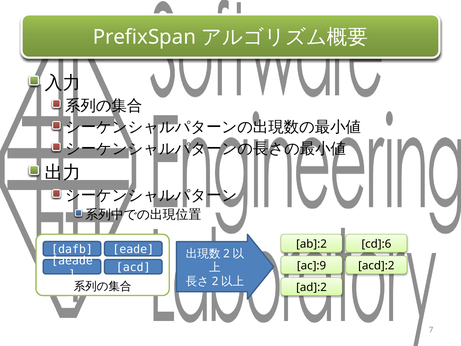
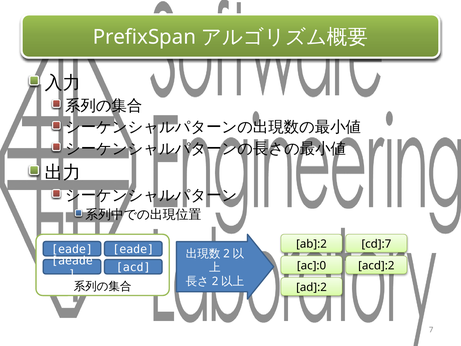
cd]:6: cd]:6 -> cd]:7
dafb at (72, 249): dafb -> eade
ac]:9: ac]:9 -> ac]:0
